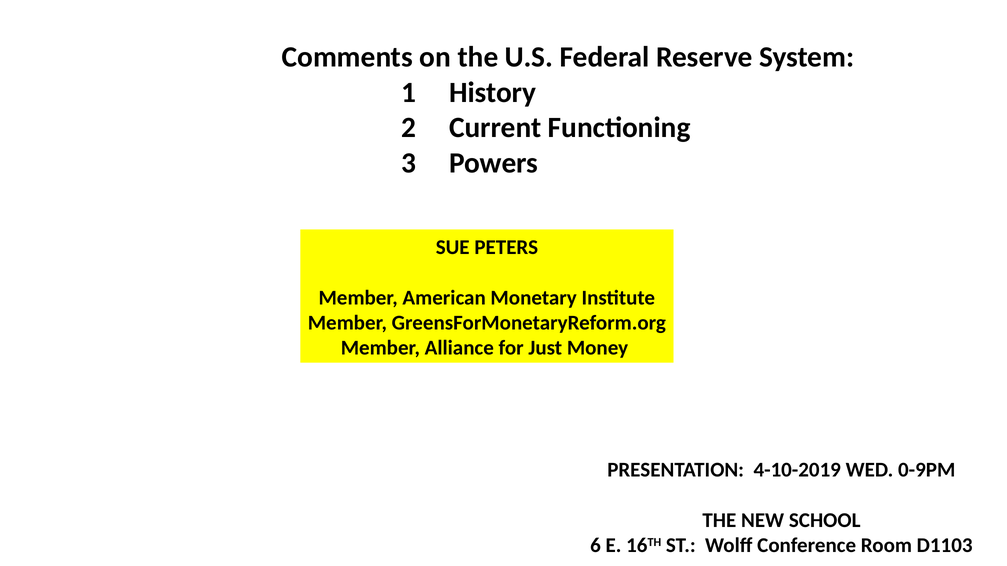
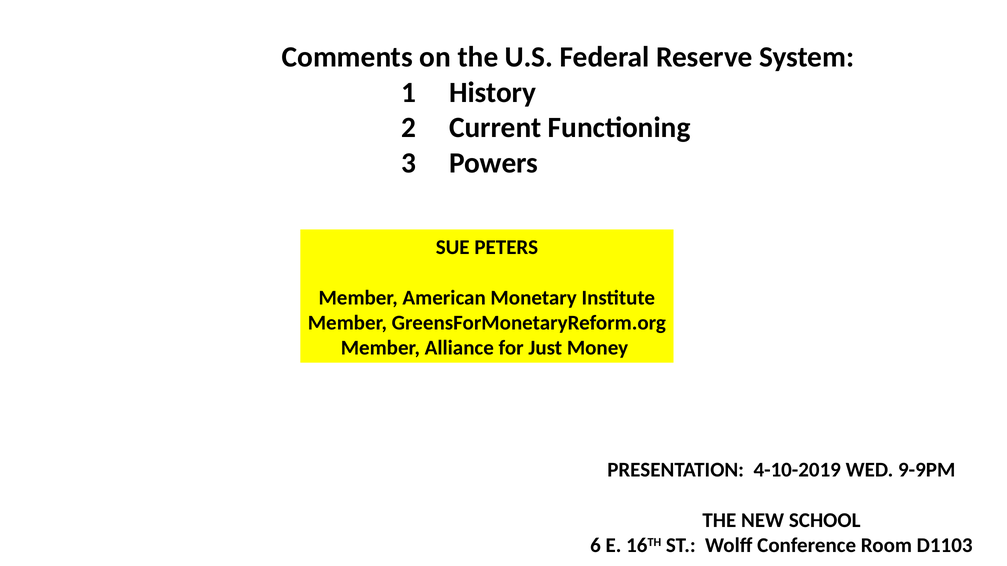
0-9PM: 0-9PM -> 9-9PM
